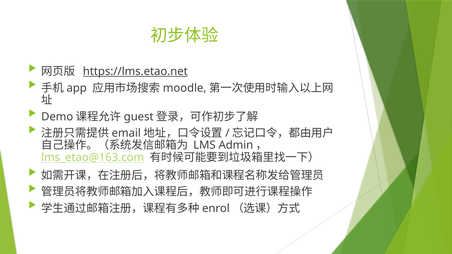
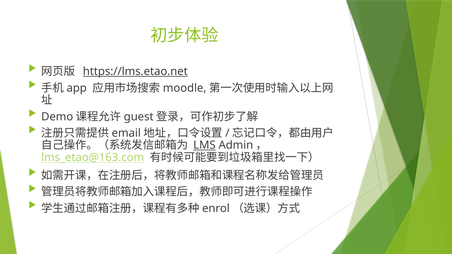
LMS underline: none -> present
